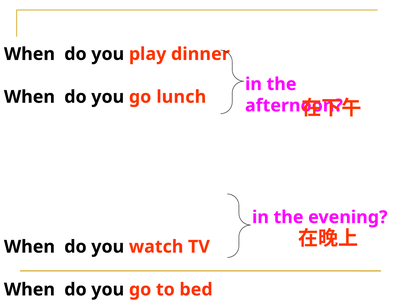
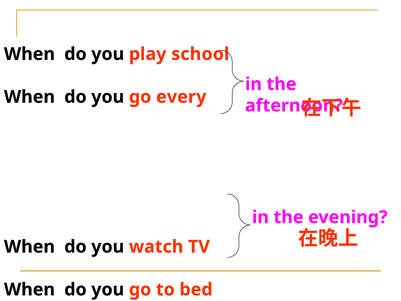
dinner: dinner -> school
lunch: lunch -> every
